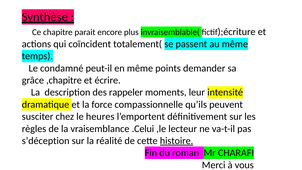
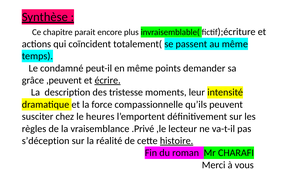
,chapitre: ,chapitre -> ,peuvent
écrire underline: none -> present
rappeler: rappeler -> tristesse
.Celui: .Celui -> .Privé
